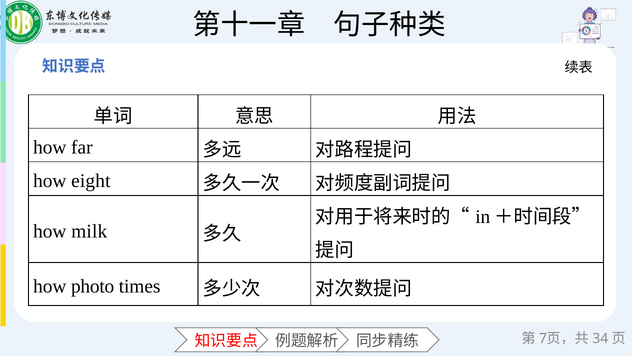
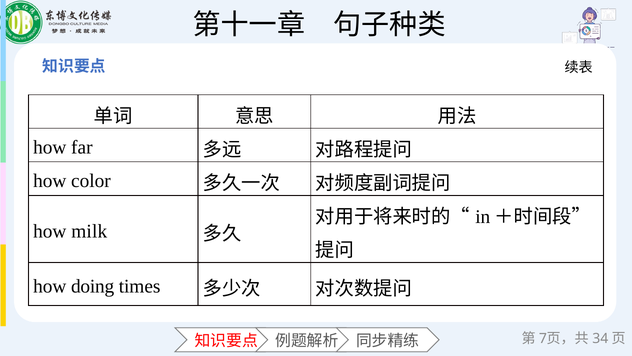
eight: eight -> color
photo: photo -> doing
